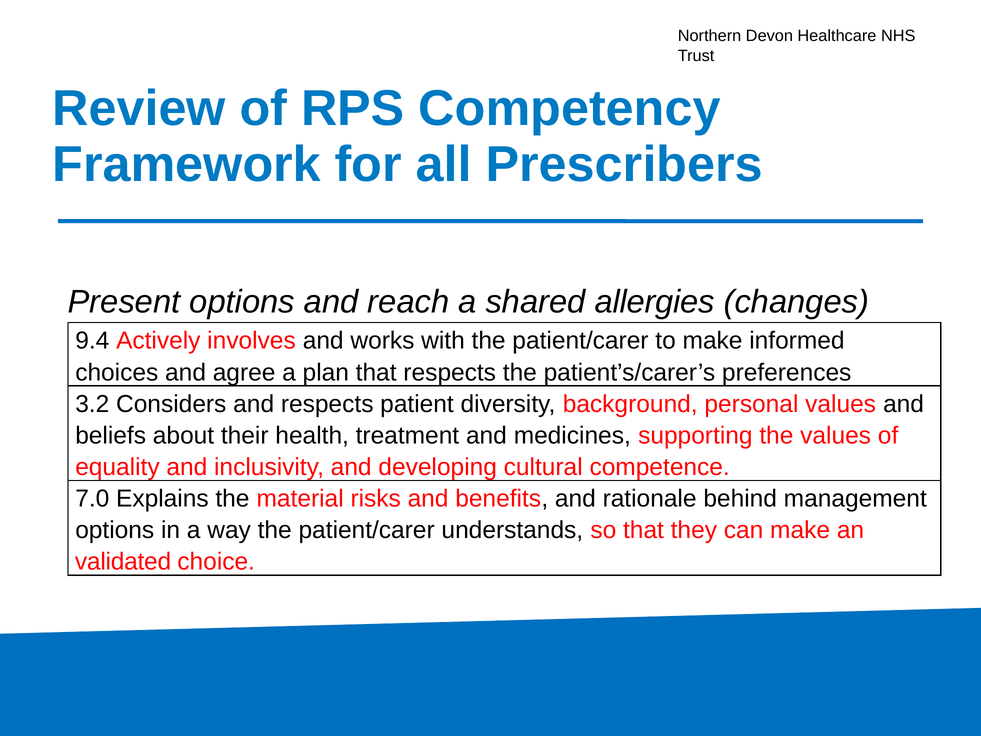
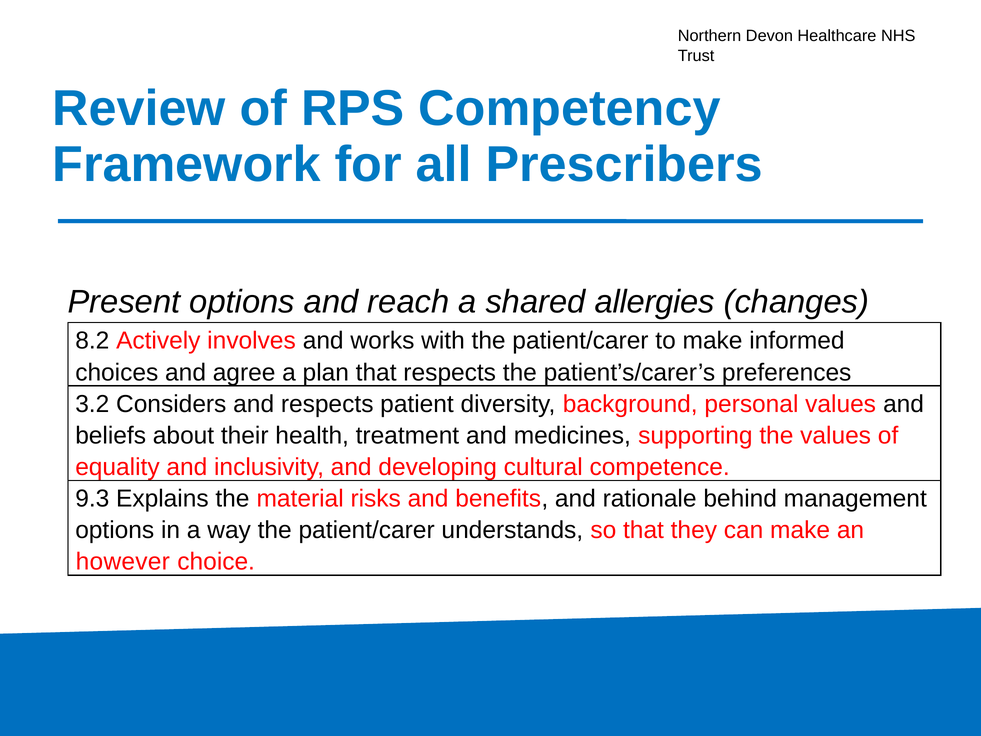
9.4: 9.4 -> 8.2
7.0: 7.0 -> 9.3
validated: validated -> however
